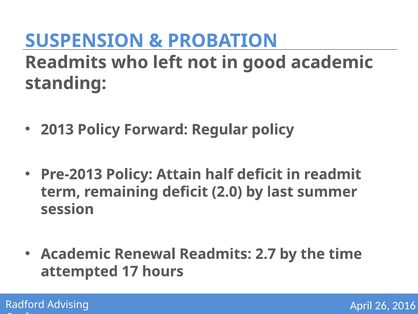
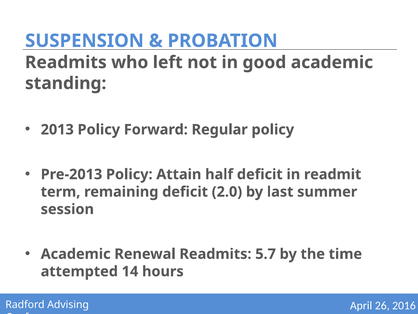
2.7: 2.7 -> 5.7
17: 17 -> 14
